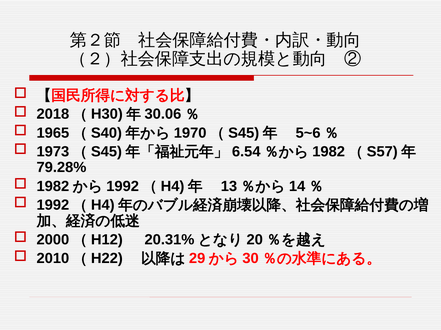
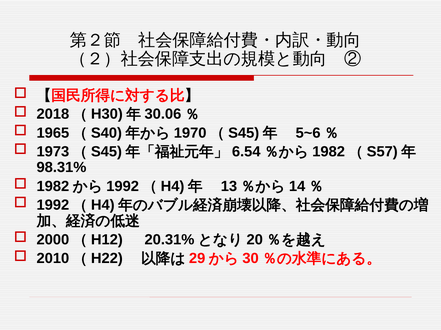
79.28%: 79.28% -> 98.31%
